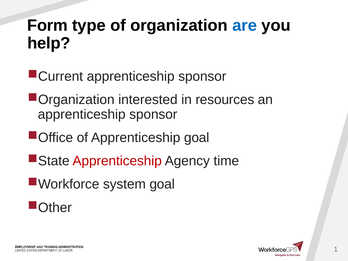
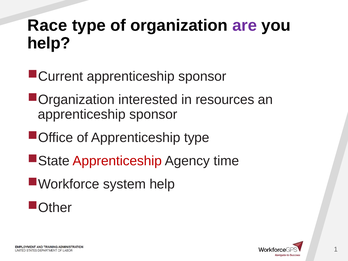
Form: Form -> Race
are colour: blue -> purple
Apprenticeship goal: goal -> type
system goal: goal -> help
